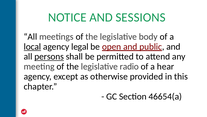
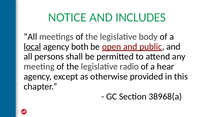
SESSIONS: SESSIONS -> INCLUDES
legal: legal -> both
persons underline: present -> none
46654(a: 46654(a -> 38968(a
